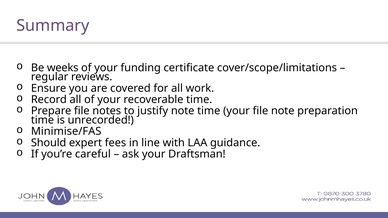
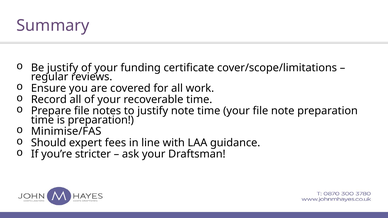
Be weeks: weeks -> justify
is unrecorded: unrecorded -> preparation
careful: careful -> stricter
